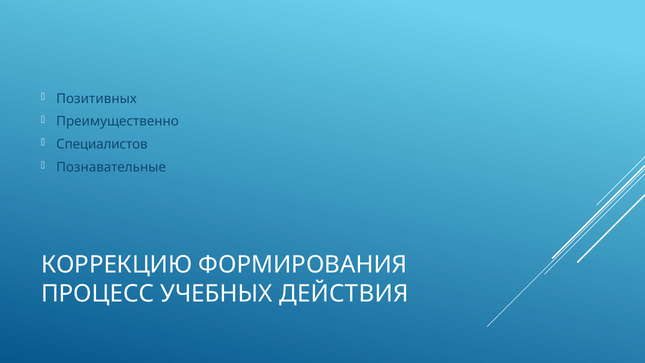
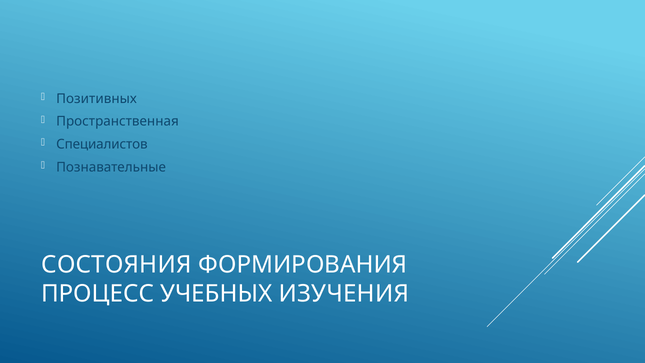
Преимущественно: Преимущественно -> Пространственная
КОРРЕКЦИЮ: КОРРЕКЦИЮ -> СОСТОЯНИЯ
ДЕЙСТВИЯ: ДЕЙСТВИЯ -> ИЗУЧЕНИЯ
